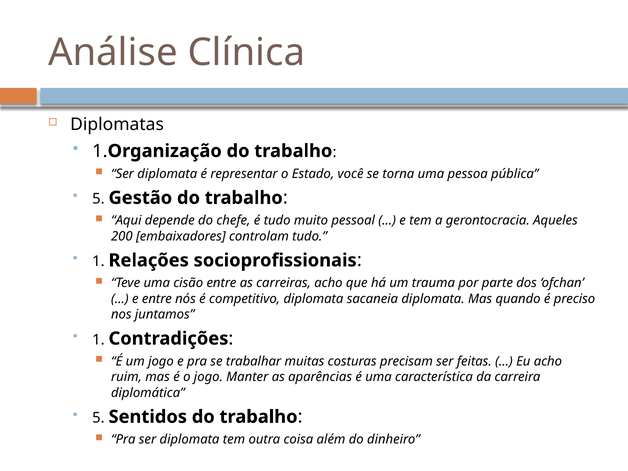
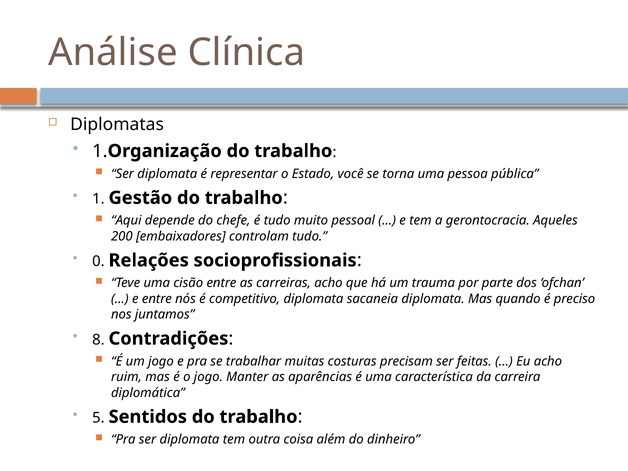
5 at (98, 199): 5 -> 1
1 at (98, 262): 1 -> 0
1 at (98, 340): 1 -> 8
